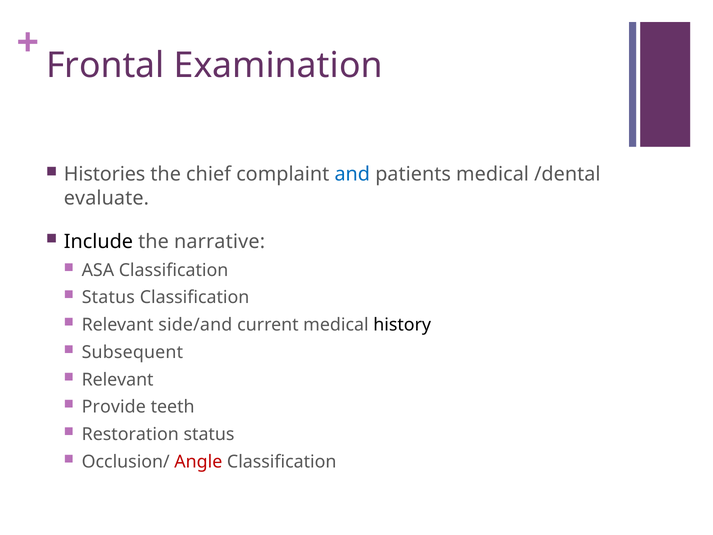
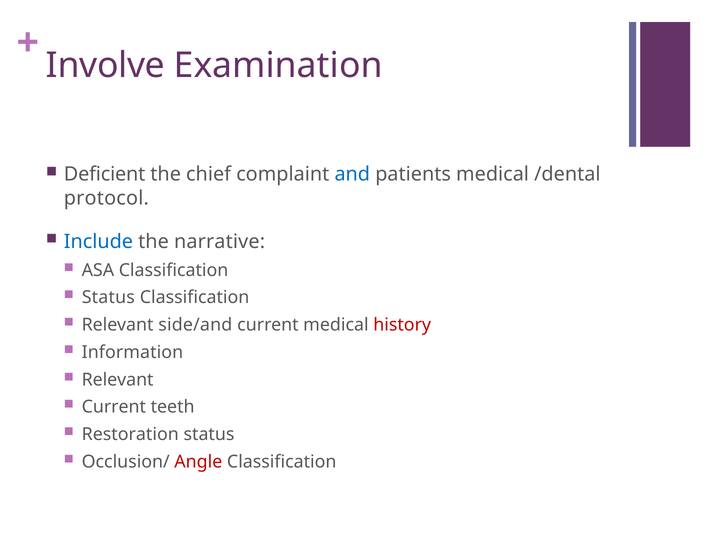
Frontal: Frontal -> Involve
Histories: Histories -> Deficient
evaluate: evaluate -> protocol
Include colour: black -> blue
history colour: black -> red
Subsequent: Subsequent -> Information
Provide at (114, 407): Provide -> Current
